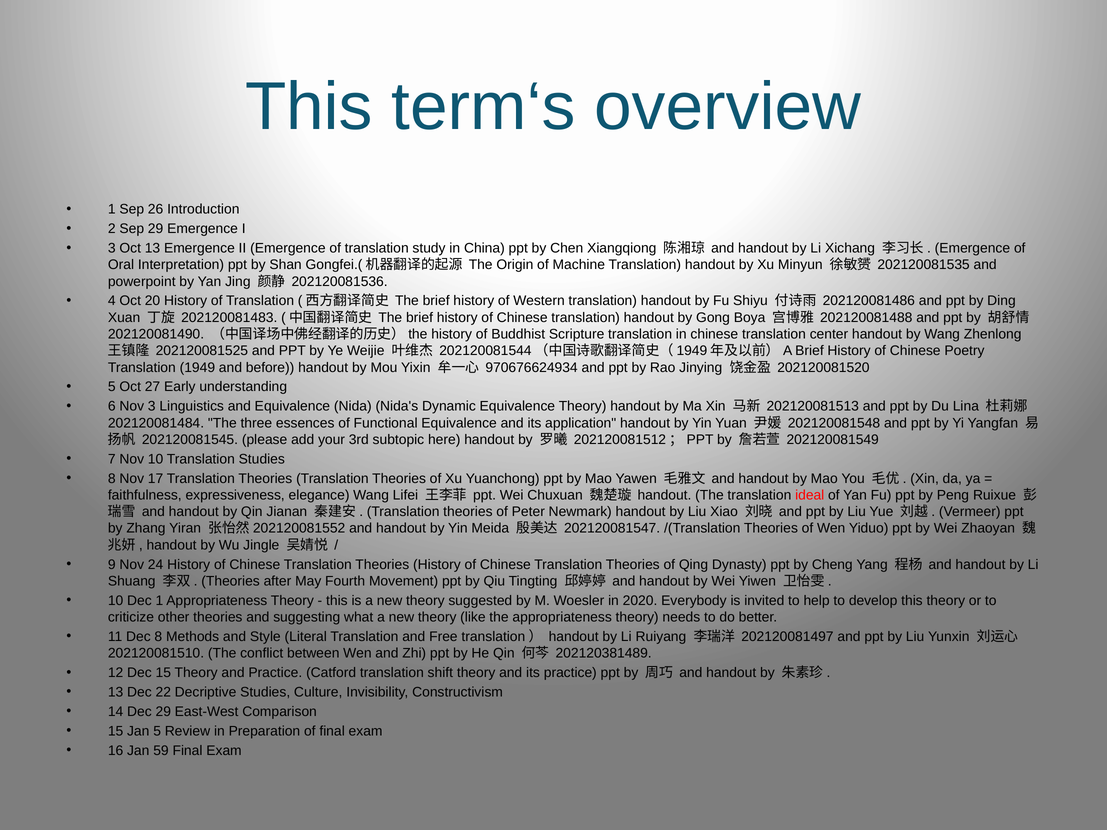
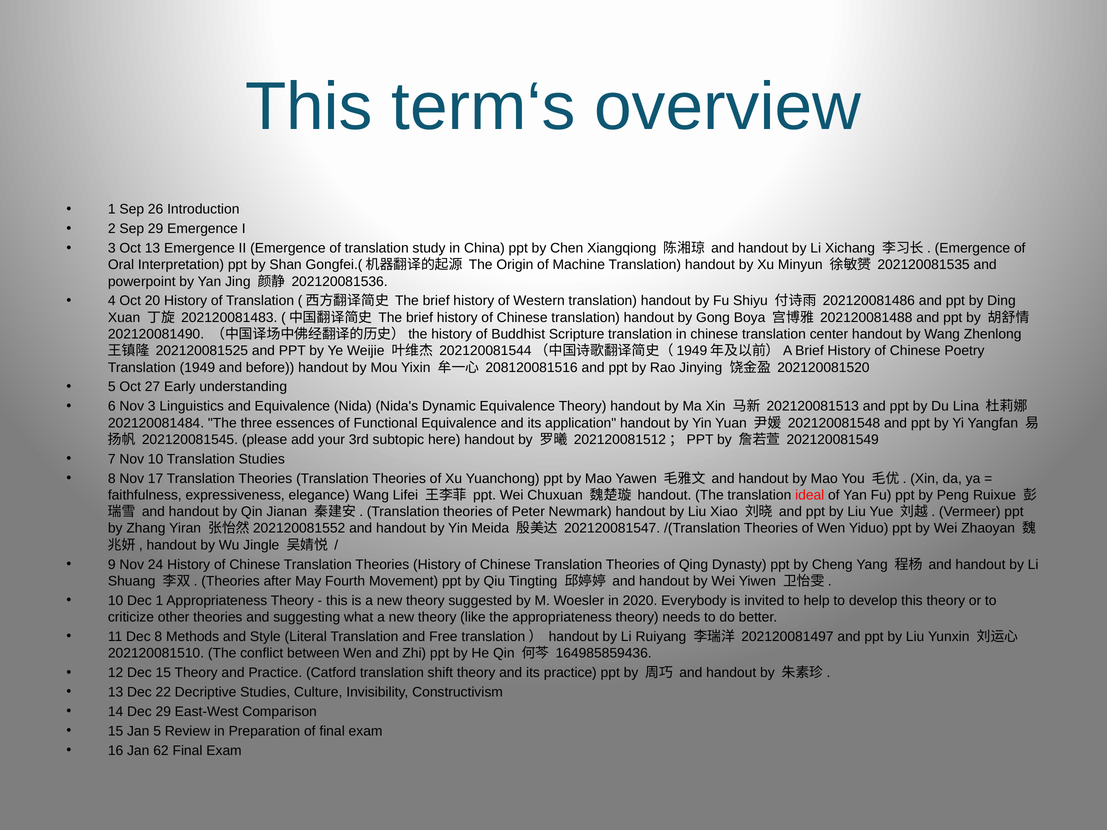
970676624934: 970676624934 -> 208120081516
202120381489: 202120381489 -> 164985859436
59: 59 -> 62
